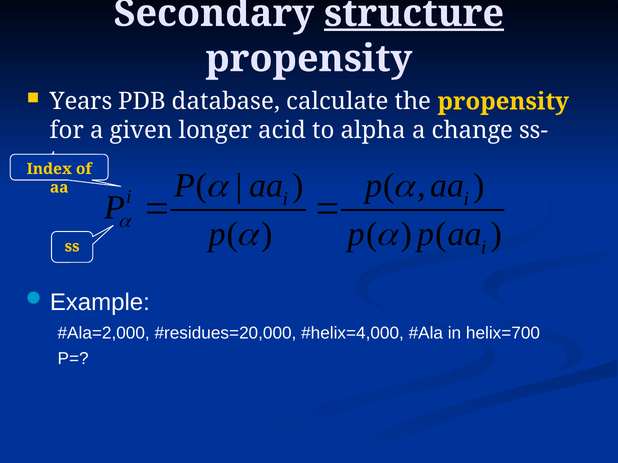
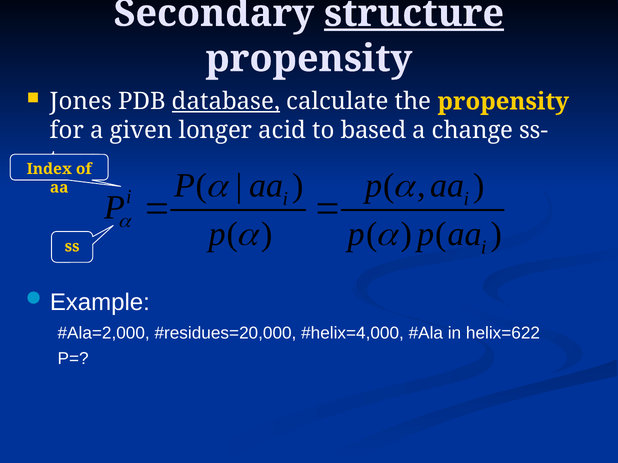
Years: Years -> Jones
database underline: none -> present
alpha: alpha -> based
helix=700: helix=700 -> helix=622
